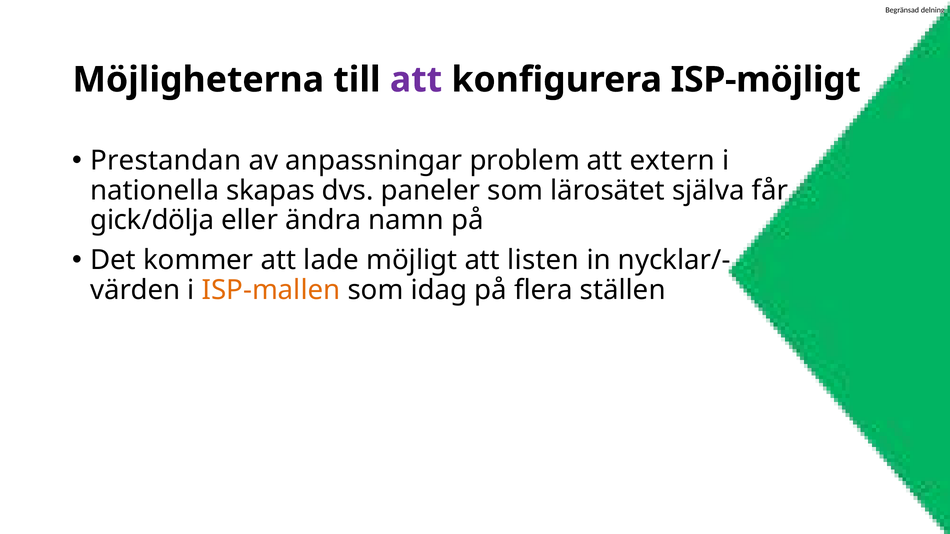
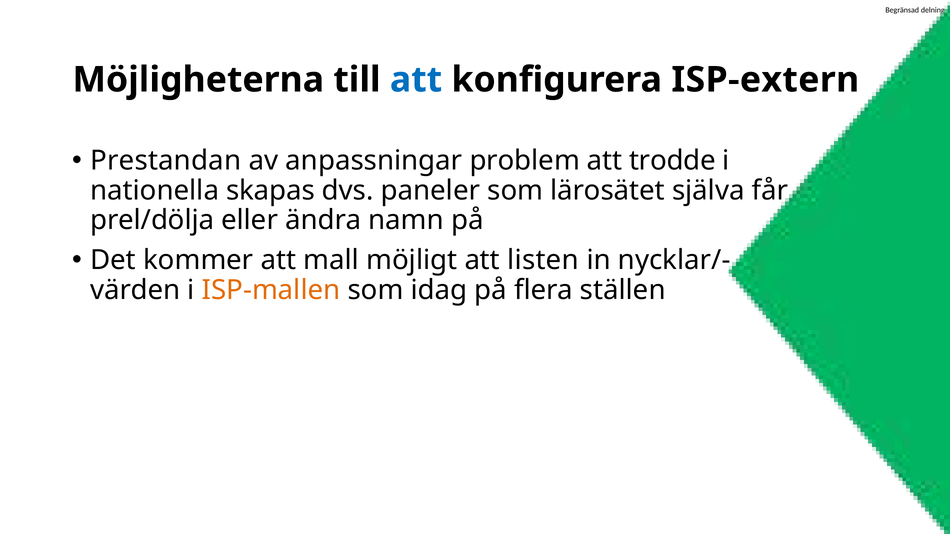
att at (416, 80) colour: purple -> blue
ISP-möjligt: ISP-möjligt -> ISP-extern
extern: extern -> trodde
gick/dölja: gick/dölja -> prel/dölja
lade: lade -> mall
